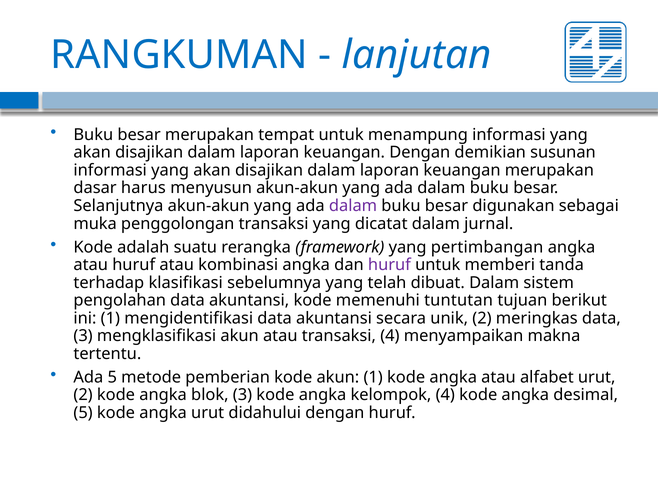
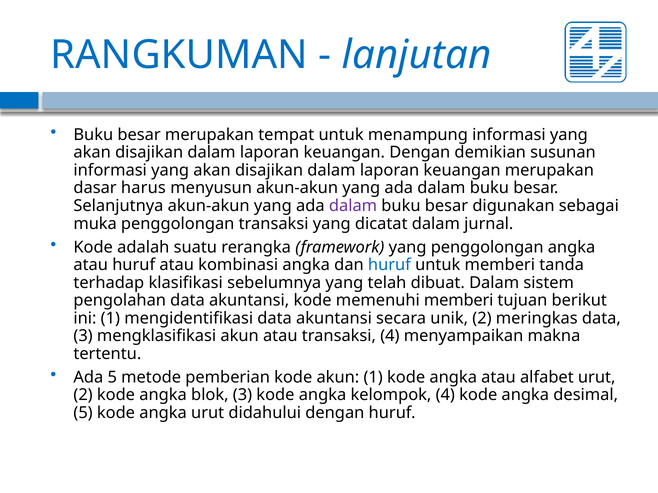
yang pertimbangan: pertimbangan -> penggolongan
huruf at (389, 265) colour: purple -> blue
memenuhi tuntutan: tuntutan -> memberi
